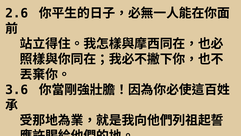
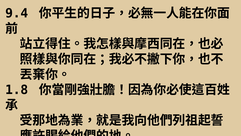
2.6: 2.6 -> 9.4
3.6: 3.6 -> 1.8
